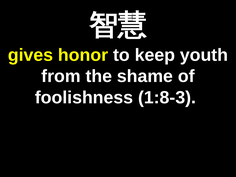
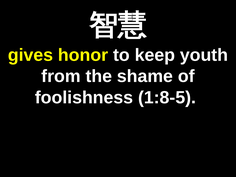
1:8-3: 1:8-3 -> 1:8-5
